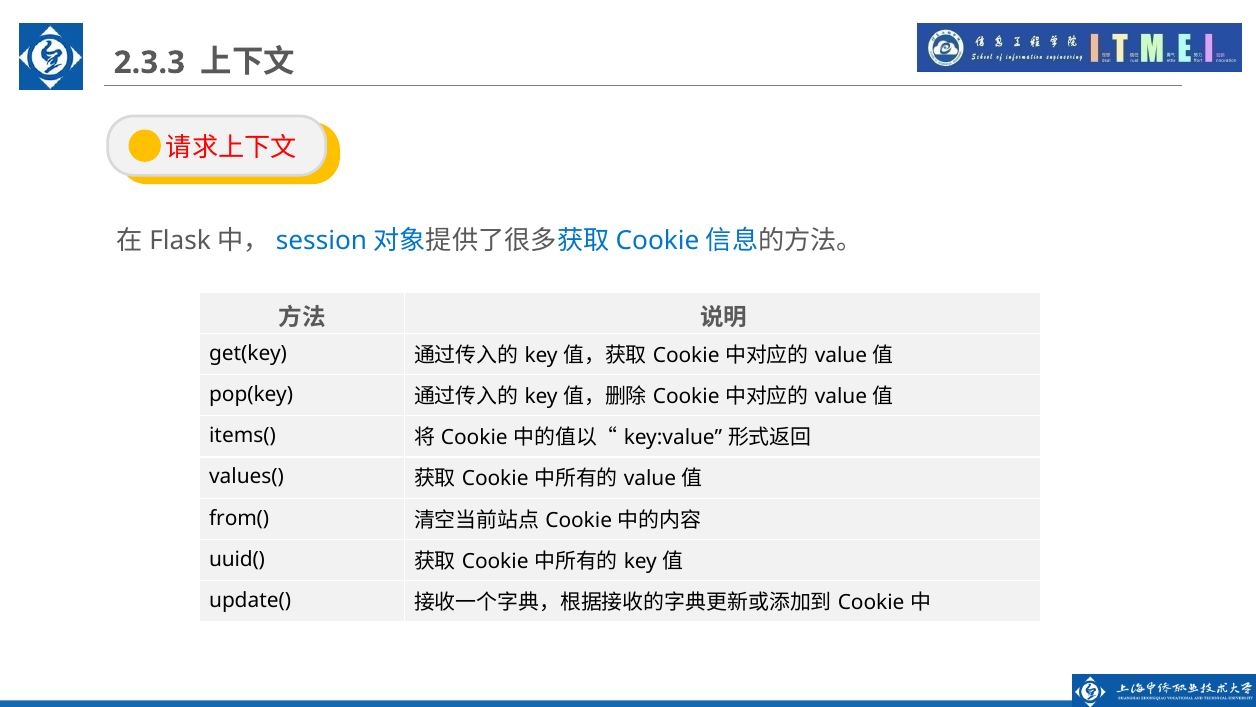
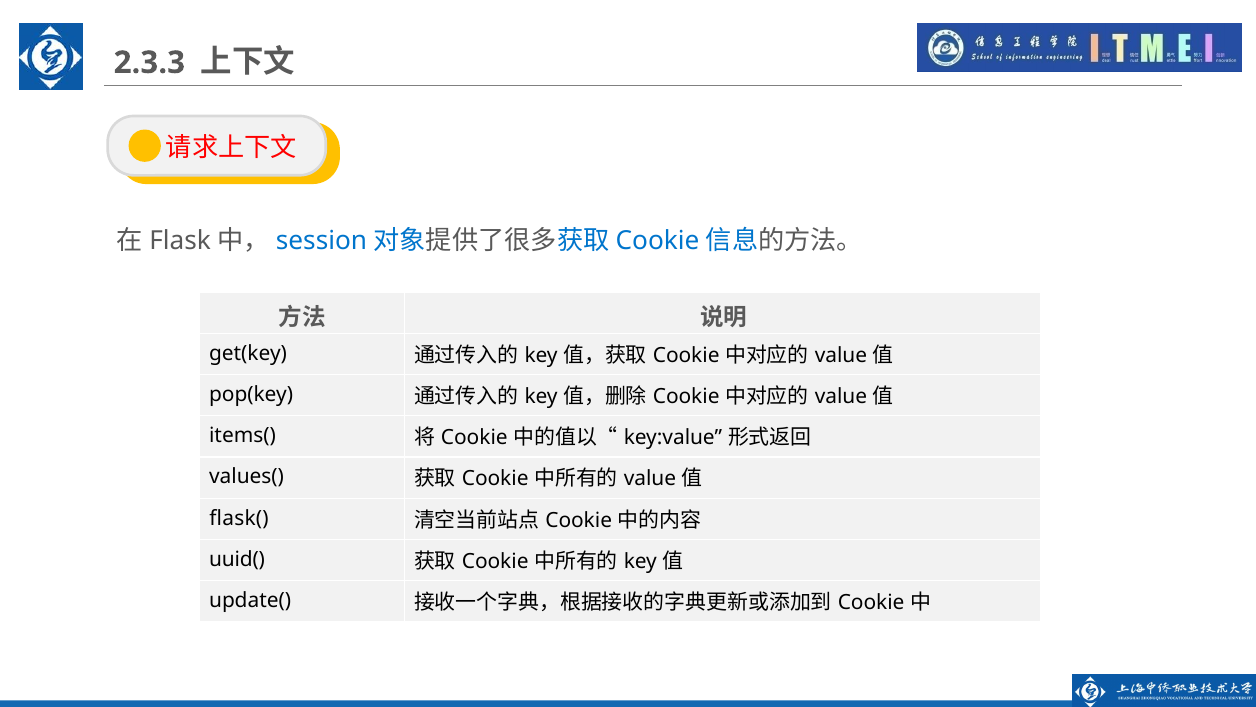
from(: from( -> flask(
